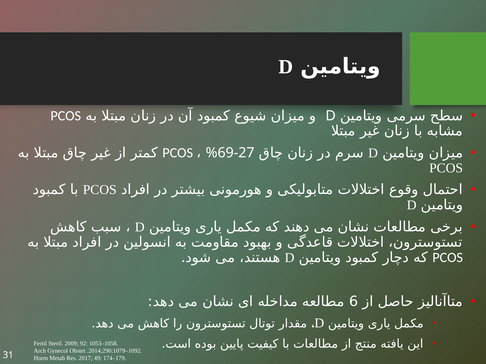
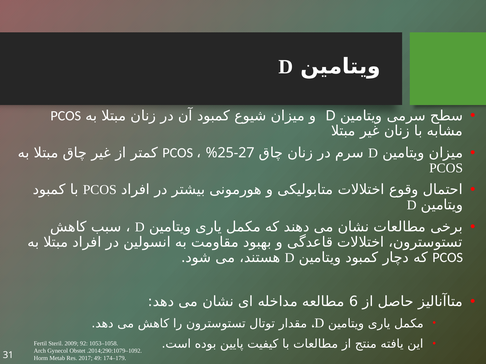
%69-27: %69-27 -> %25-27
